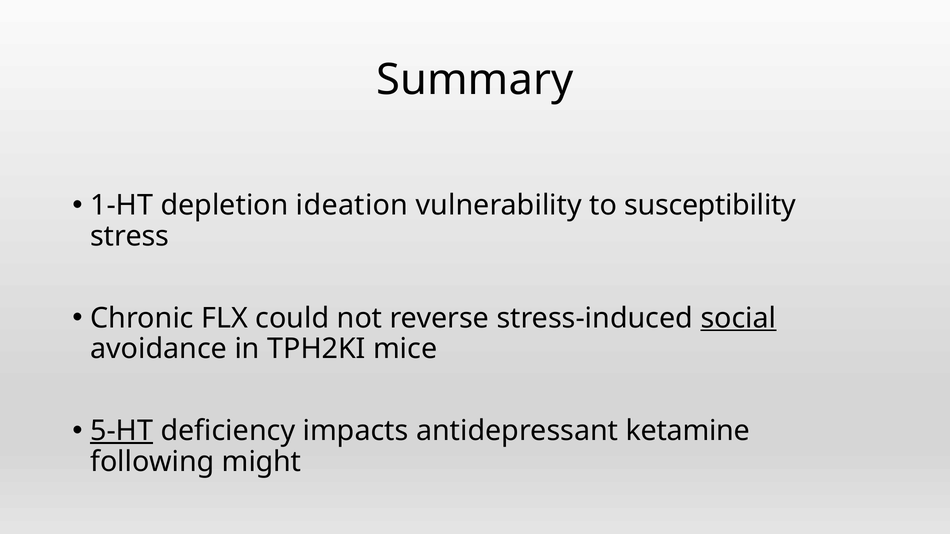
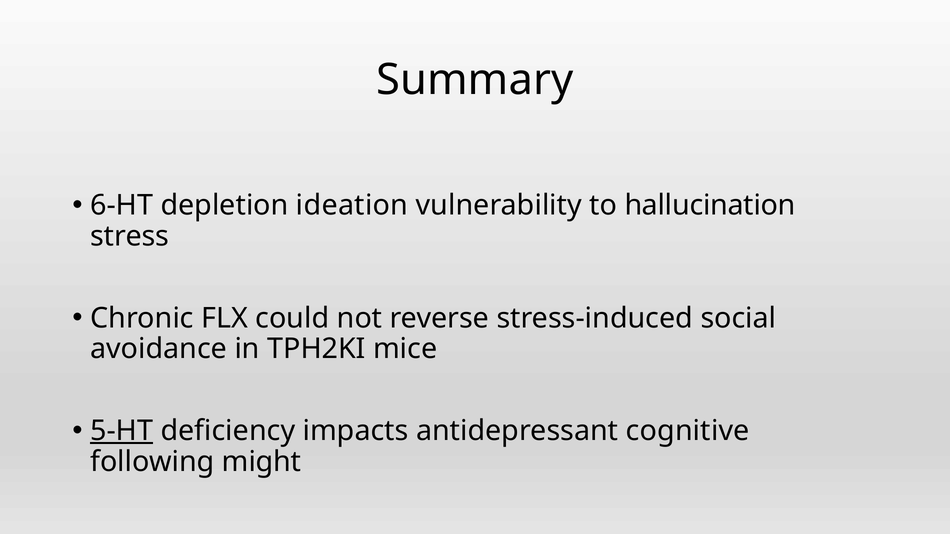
1-HT: 1-HT -> 6-HT
susceptibility: susceptibility -> hallucination
social underline: present -> none
ketamine: ketamine -> cognitive
